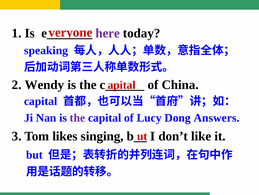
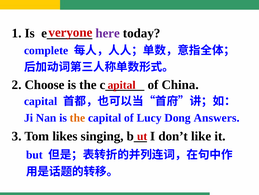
speaking: speaking -> complete
Wendy: Wendy -> Choose
the at (77, 117) colour: purple -> orange
